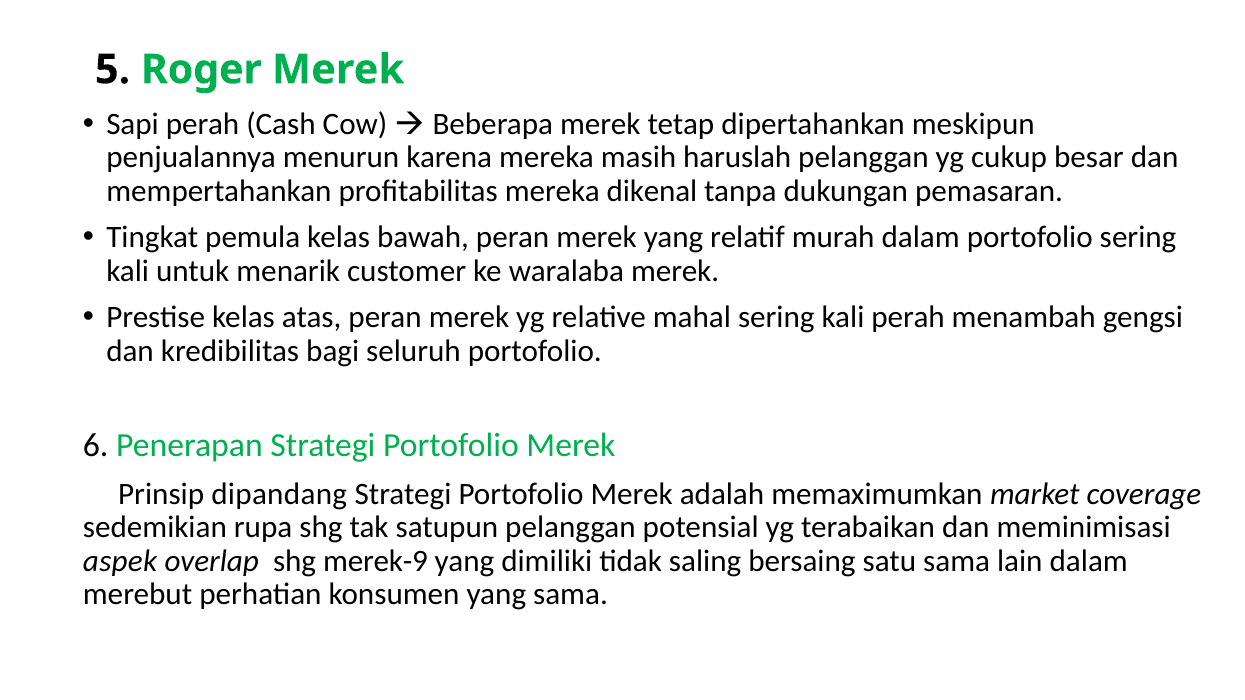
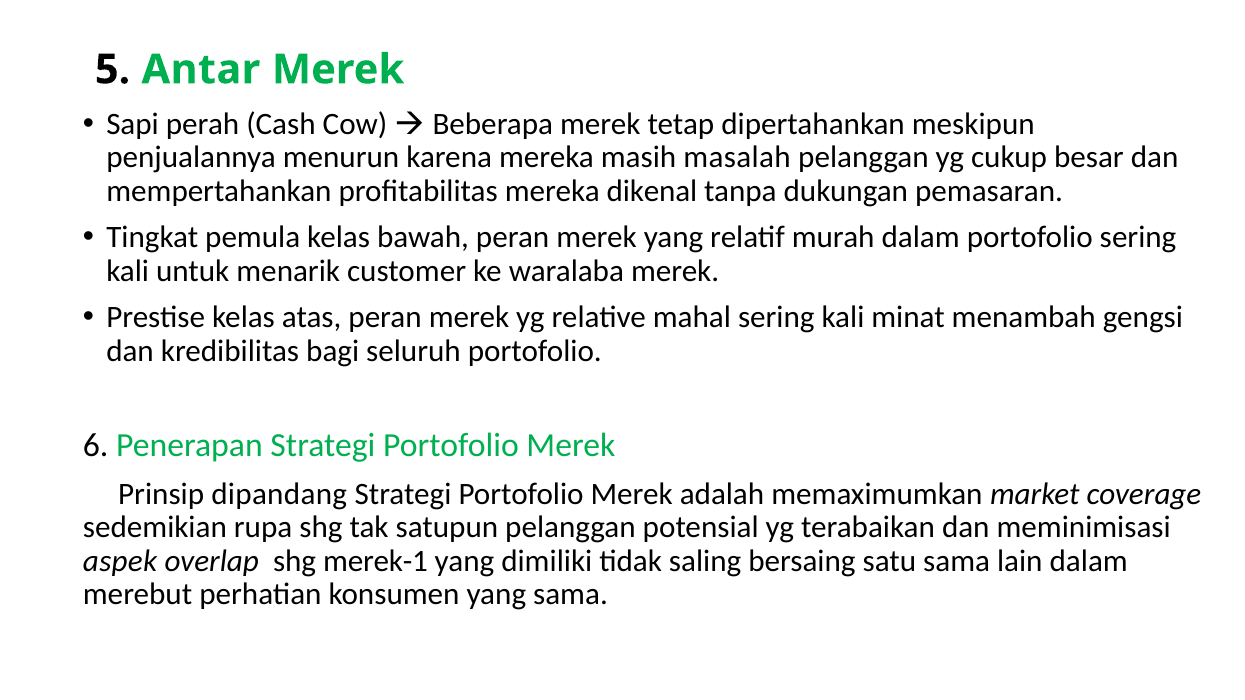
Roger: Roger -> Antar
haruslah: haruslah -> masalah
kali perah: perah -> minat
merek-9: merek-9 -> merek-1
